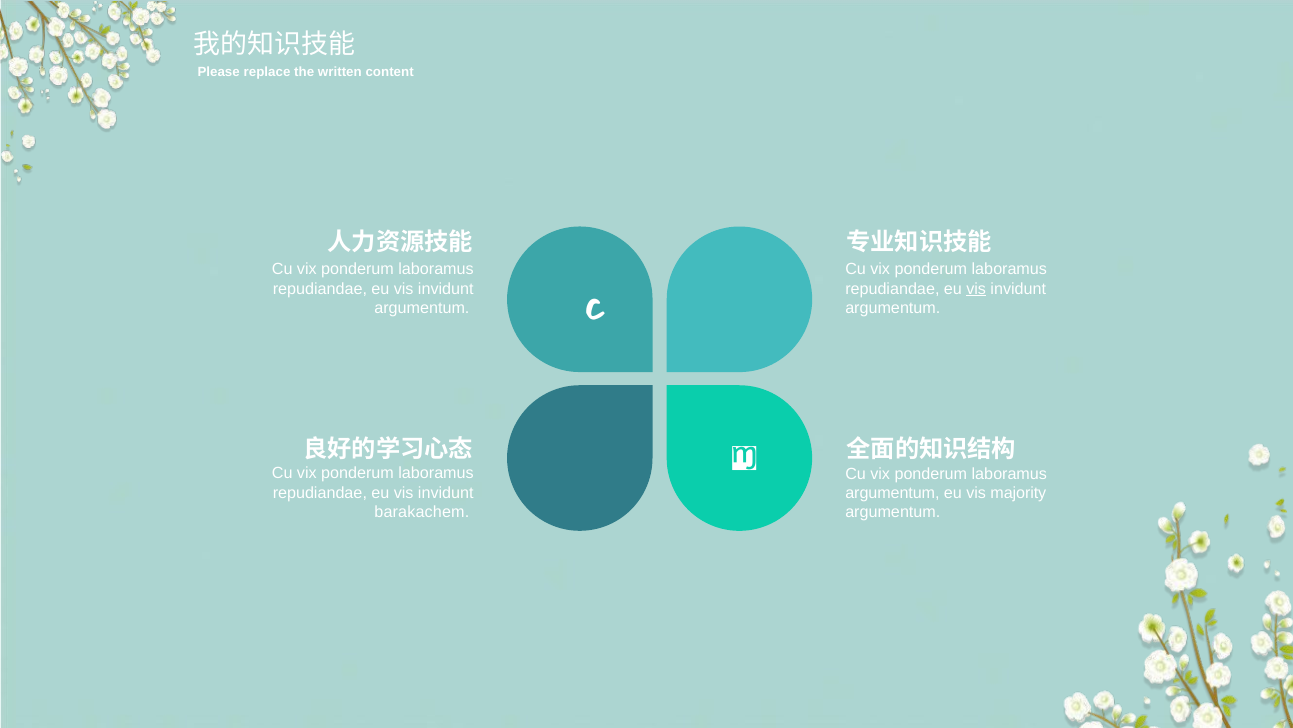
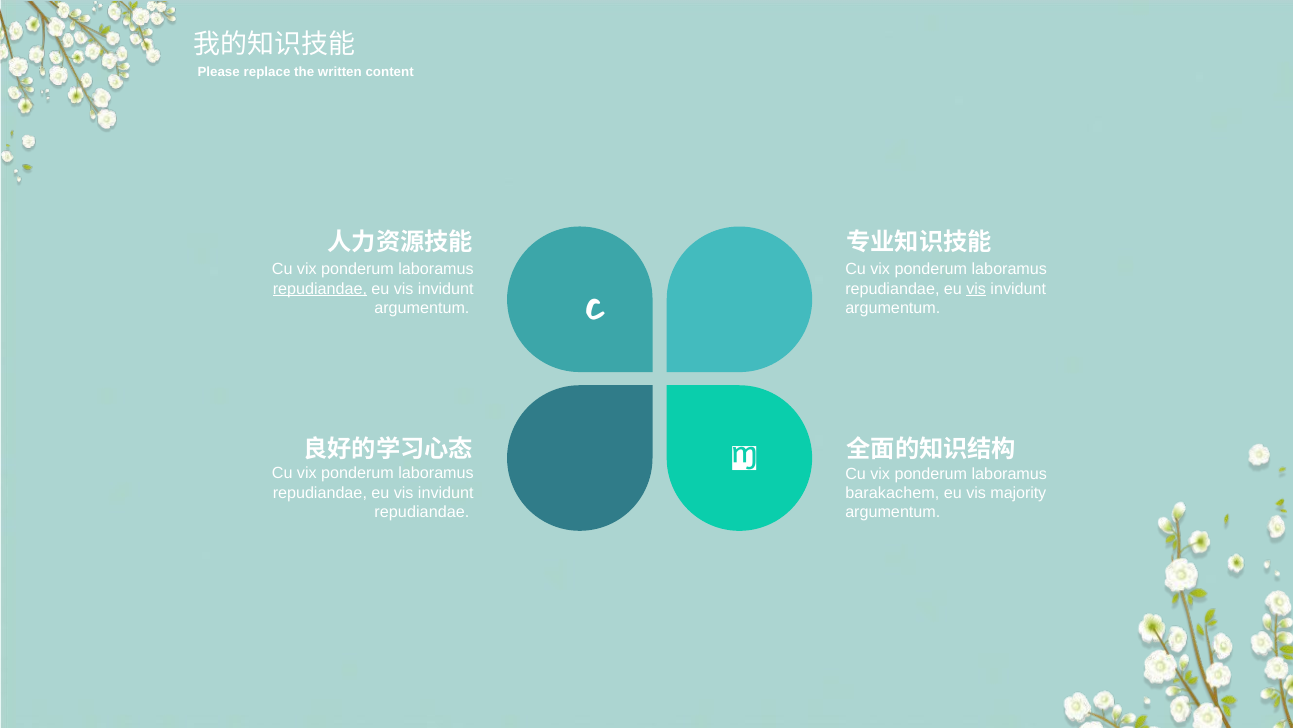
repudiandae at (320, 288) underline: none -> present
argumentum at (892, 493): argumentum -> barakachem
barakachem at (422, 512): barakachem -> repudiandae
